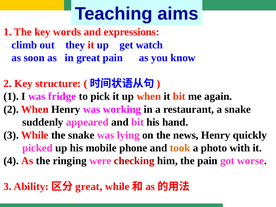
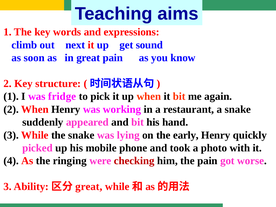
they: they -> next
watch: watch -> sound
news: news -> early
took colour: orange -> black
